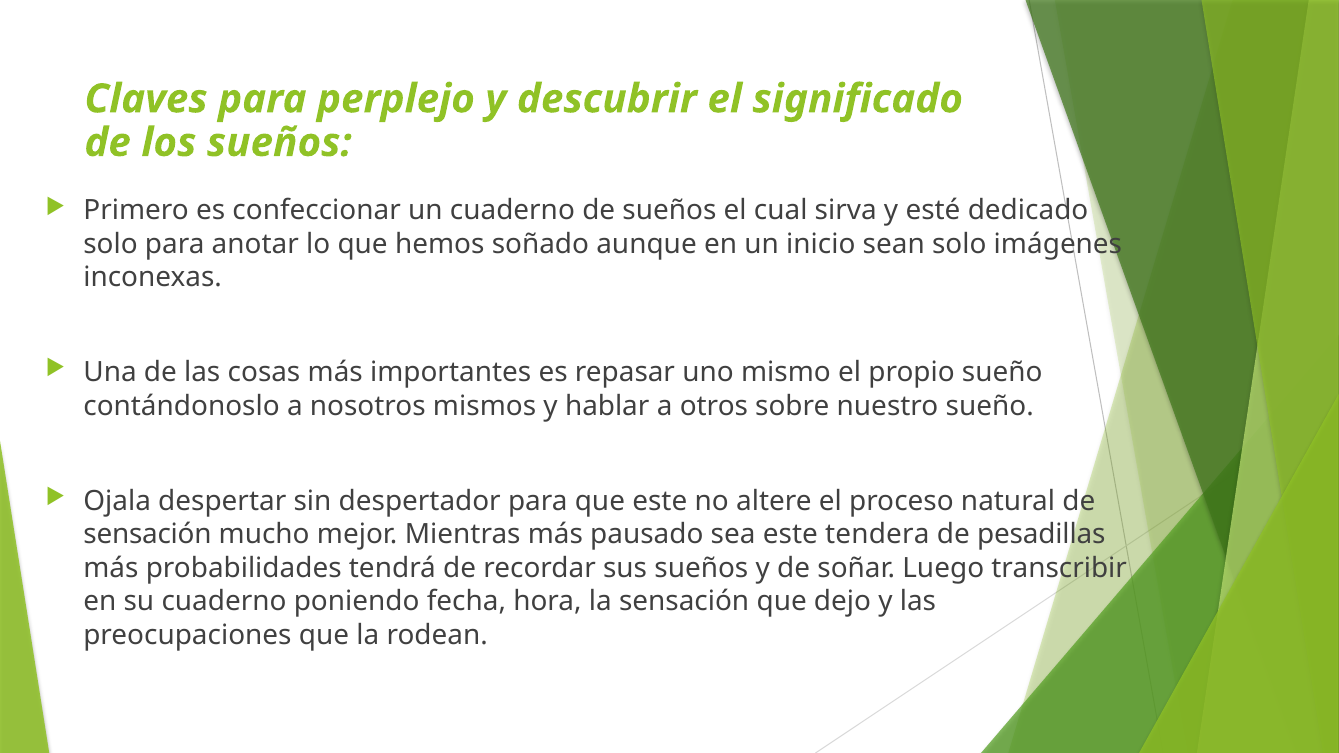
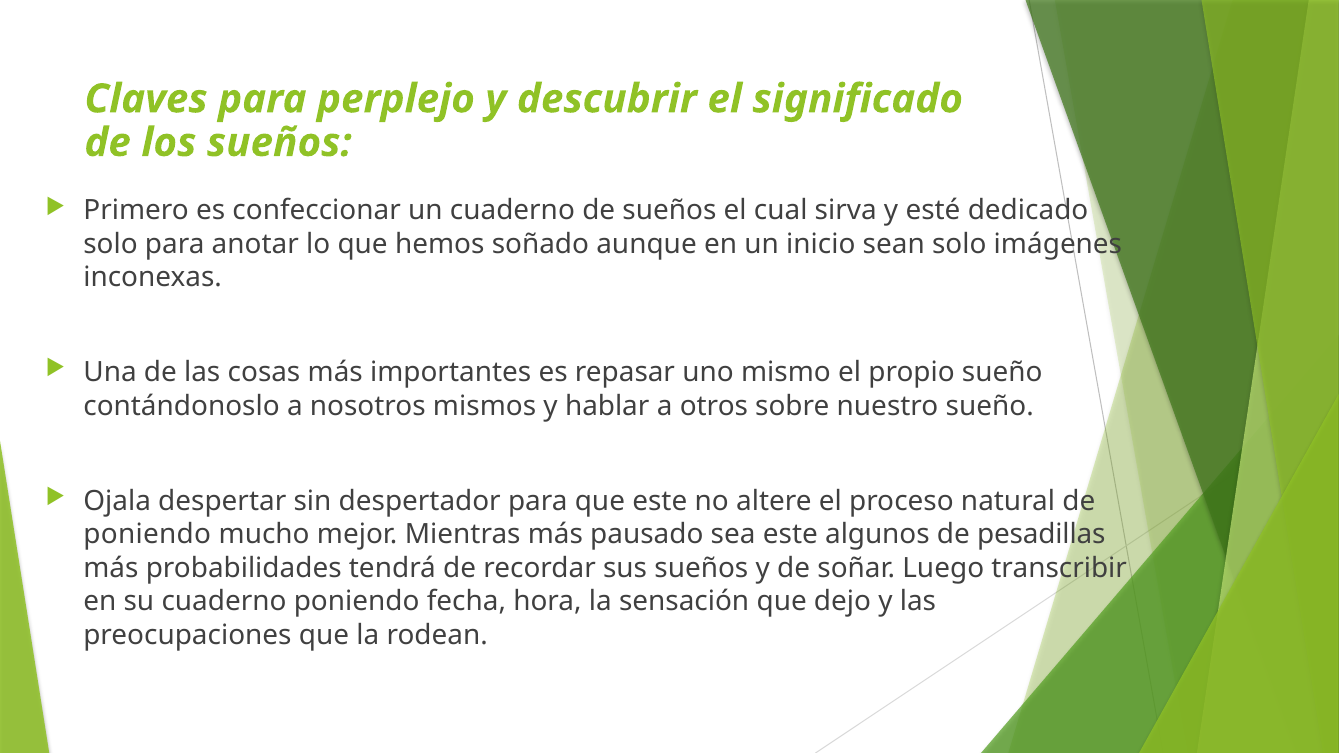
sensación at (147, 535): sensación -> poniendo
tendera: tendera -> algunos
